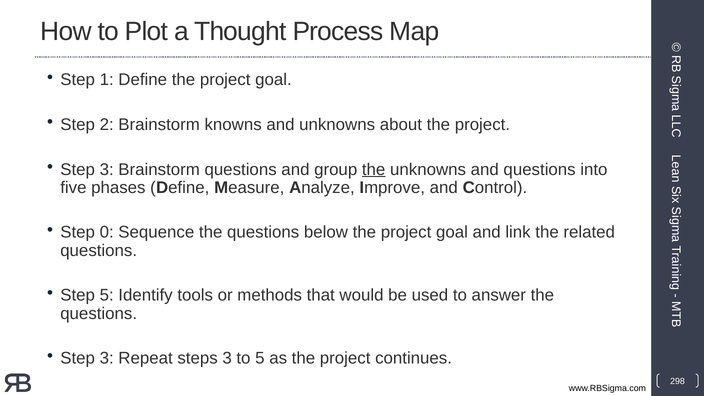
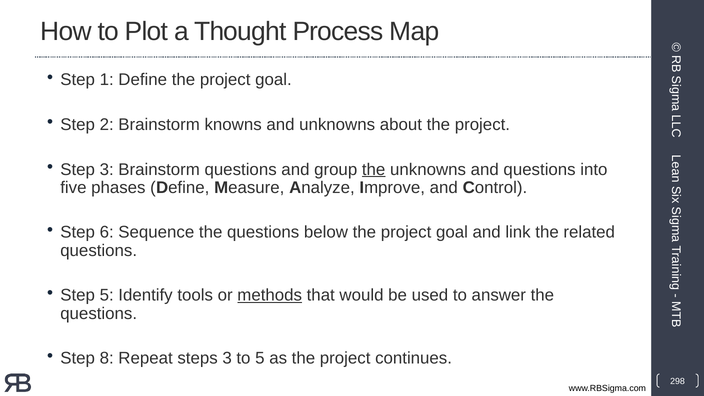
0: 0 -> 6
methods underline: none -> present
3 at (107, 358): 3 -> 8
